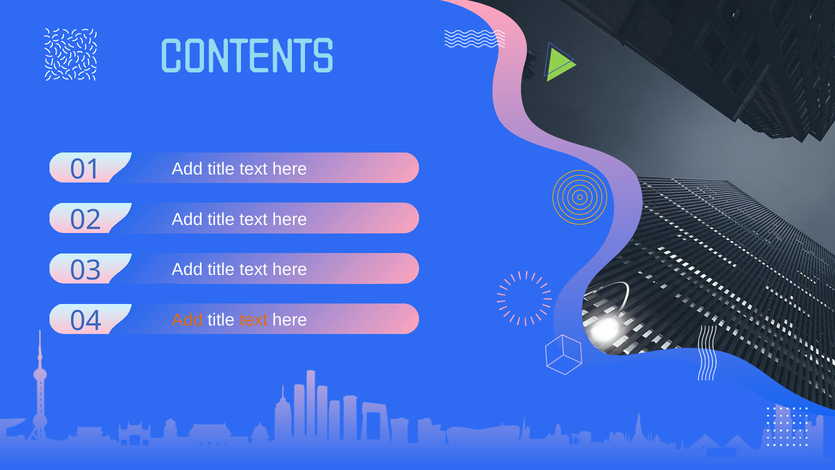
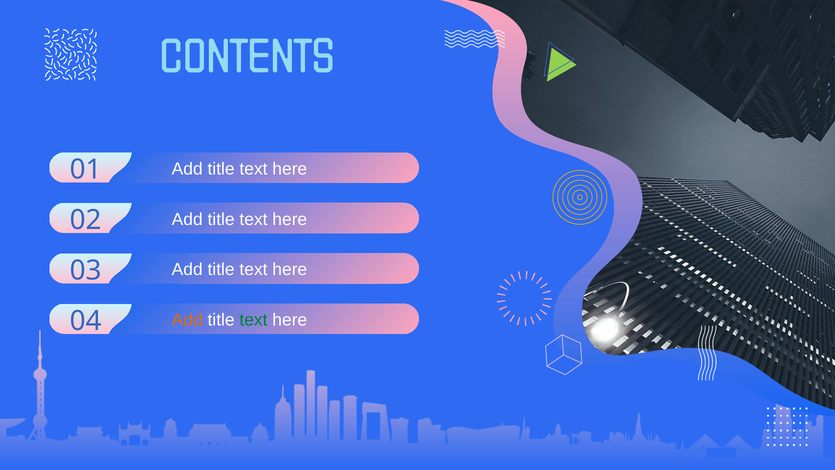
text at (253, 320) colour: orange -> green
